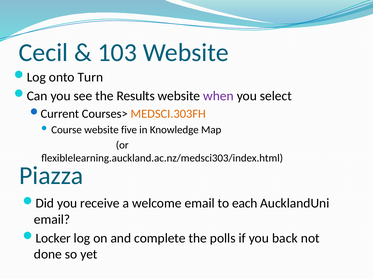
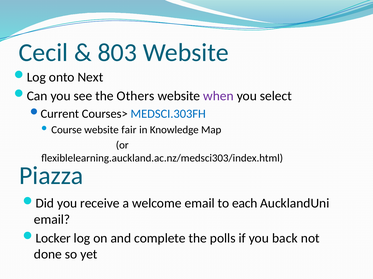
103: 103 -> 803
Turn: Turn -> Next
Results: Results -> Others
MEDSCI.303FH colour: orange -> blue
five: five -> fair
